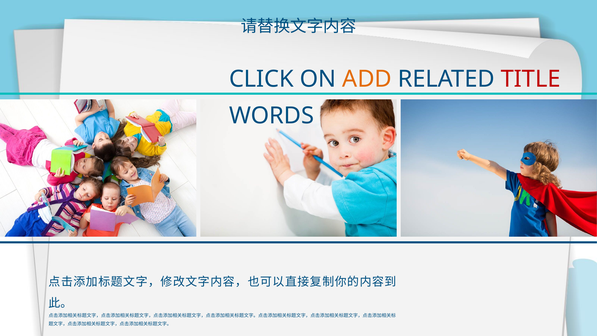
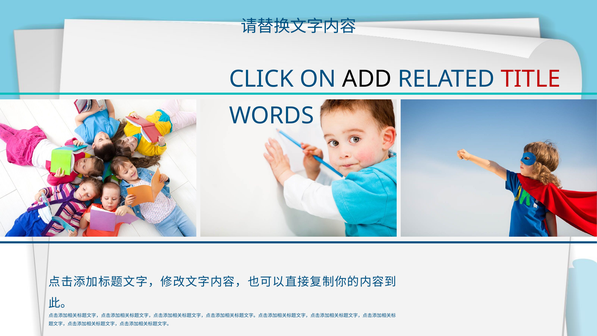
ADD colour: orange -> black
